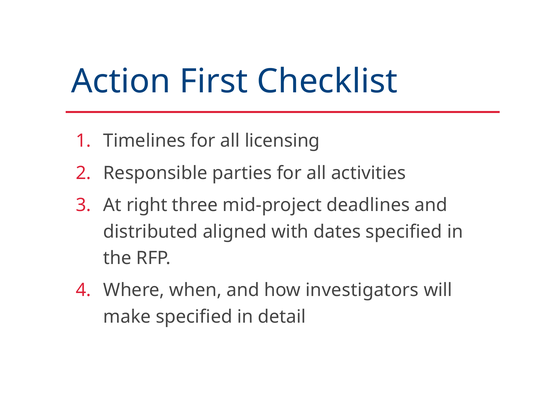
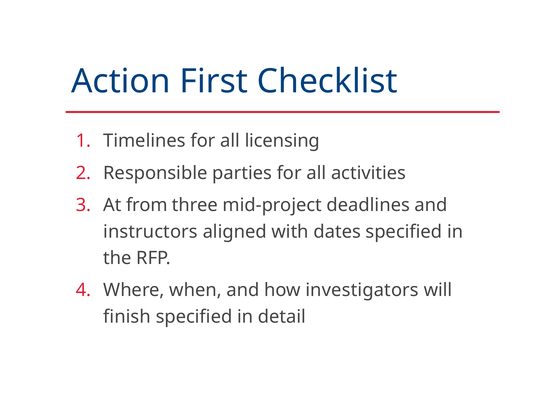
right: right -> from
distributed: distributed -> instructors
make: make -> finish
